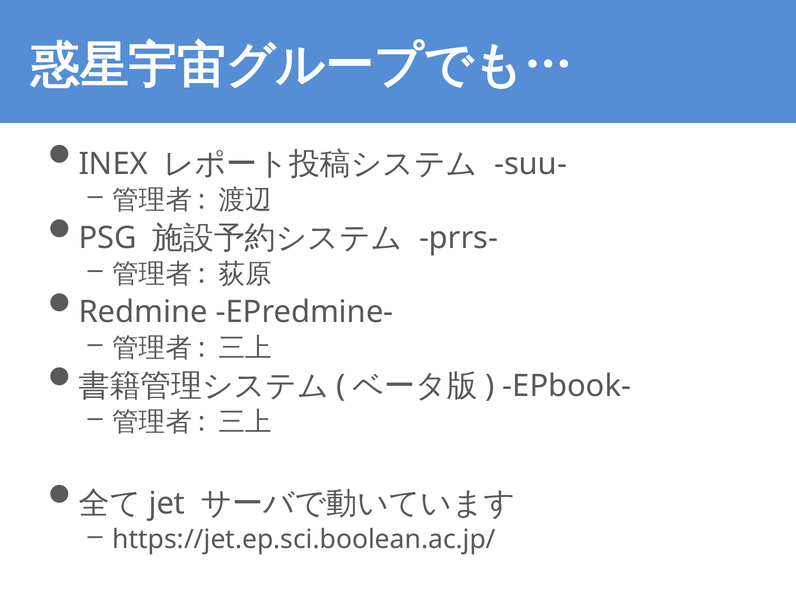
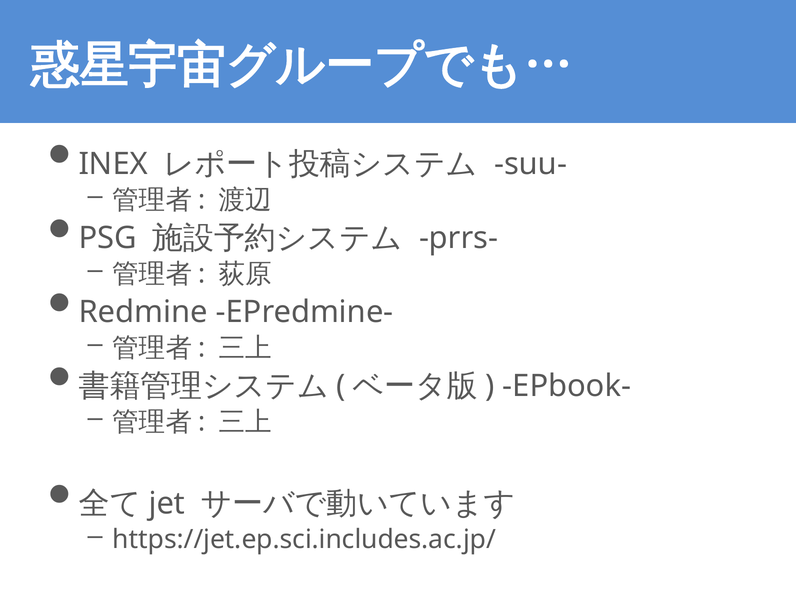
https://jet.ep.sci.boolean.ac.jp/: https://jet.ep.sci.boolean.ac.jp/ -> https://jet.ep.sci.includes.ac.jp/
